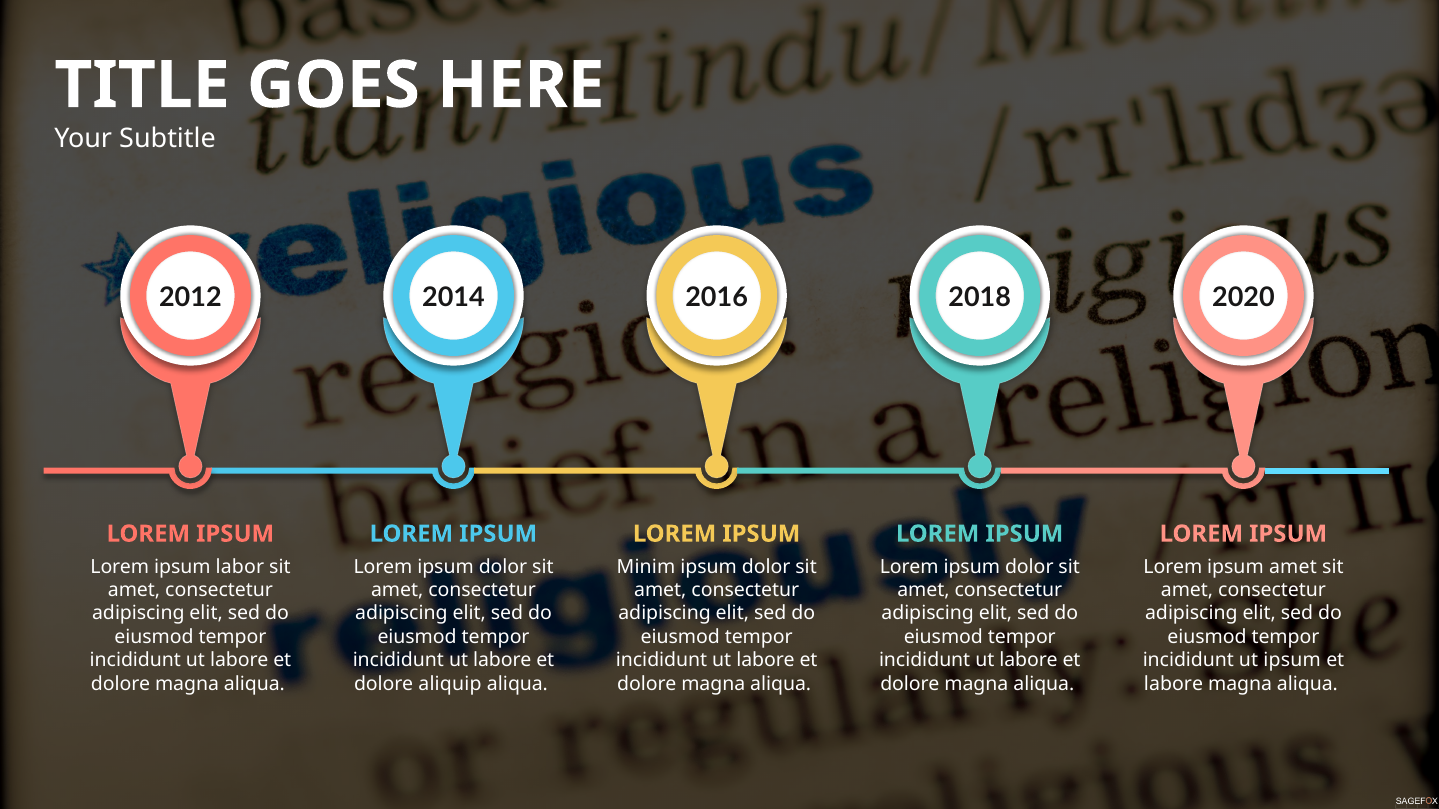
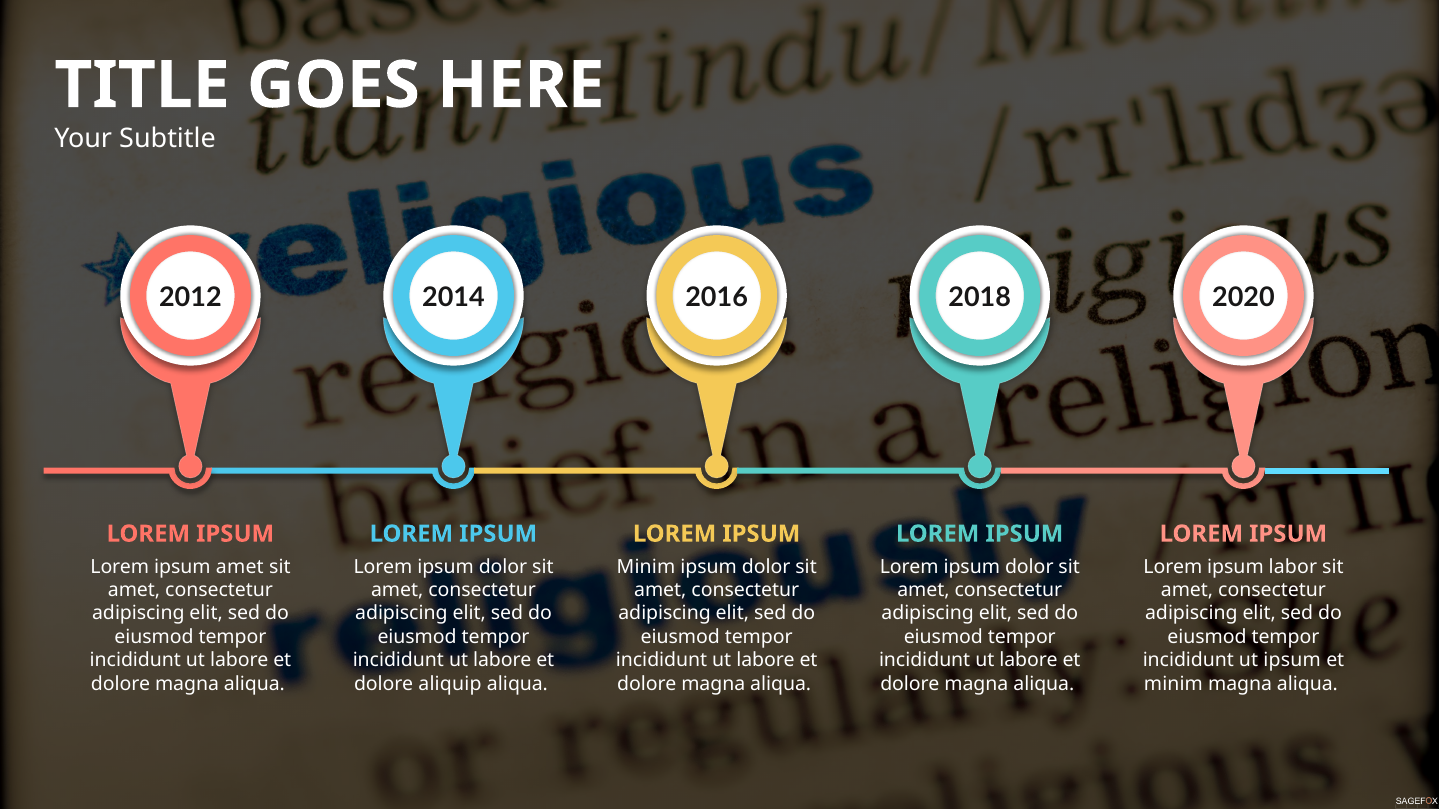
ipsum labor: labor -> amet
ipsum amet: amet -> labor
labore at (1174, 684): labore -> minim
